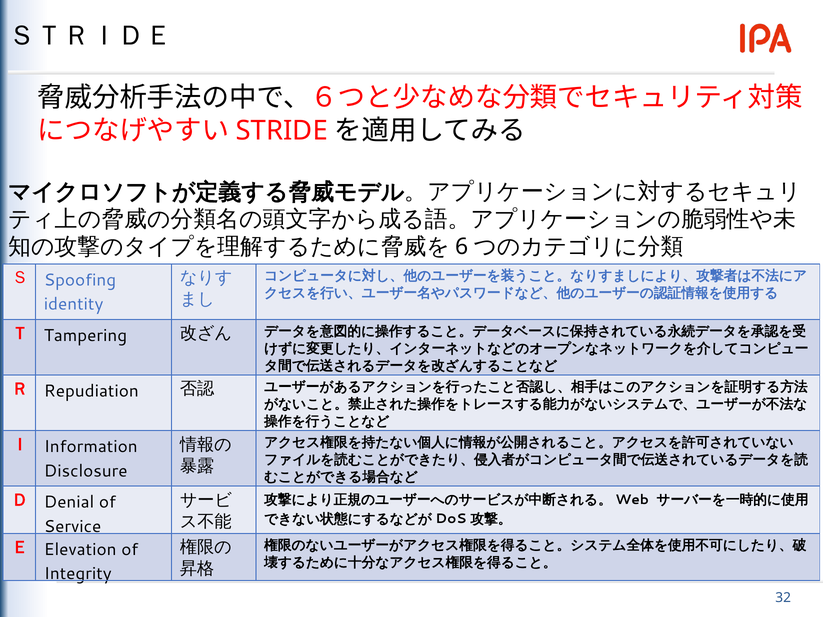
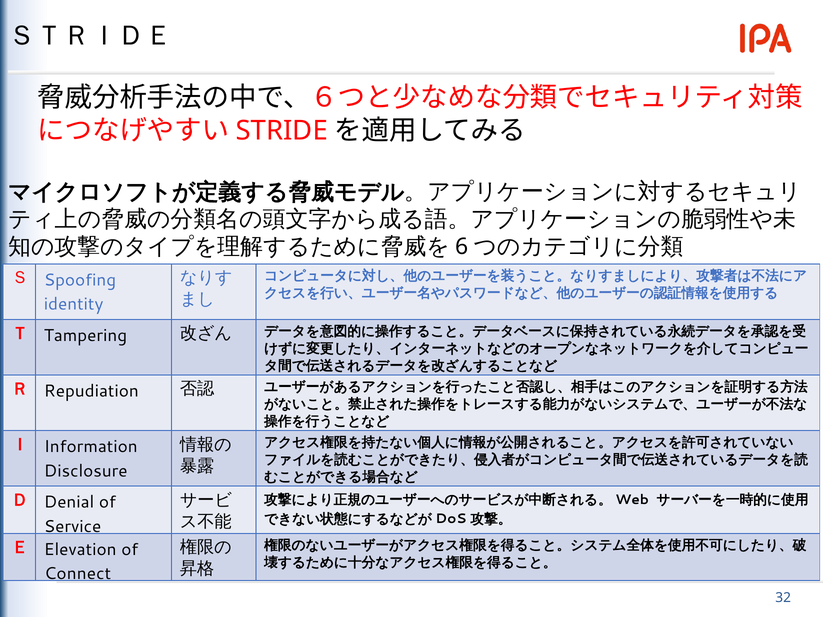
Integrity: Integrity -> Connect
